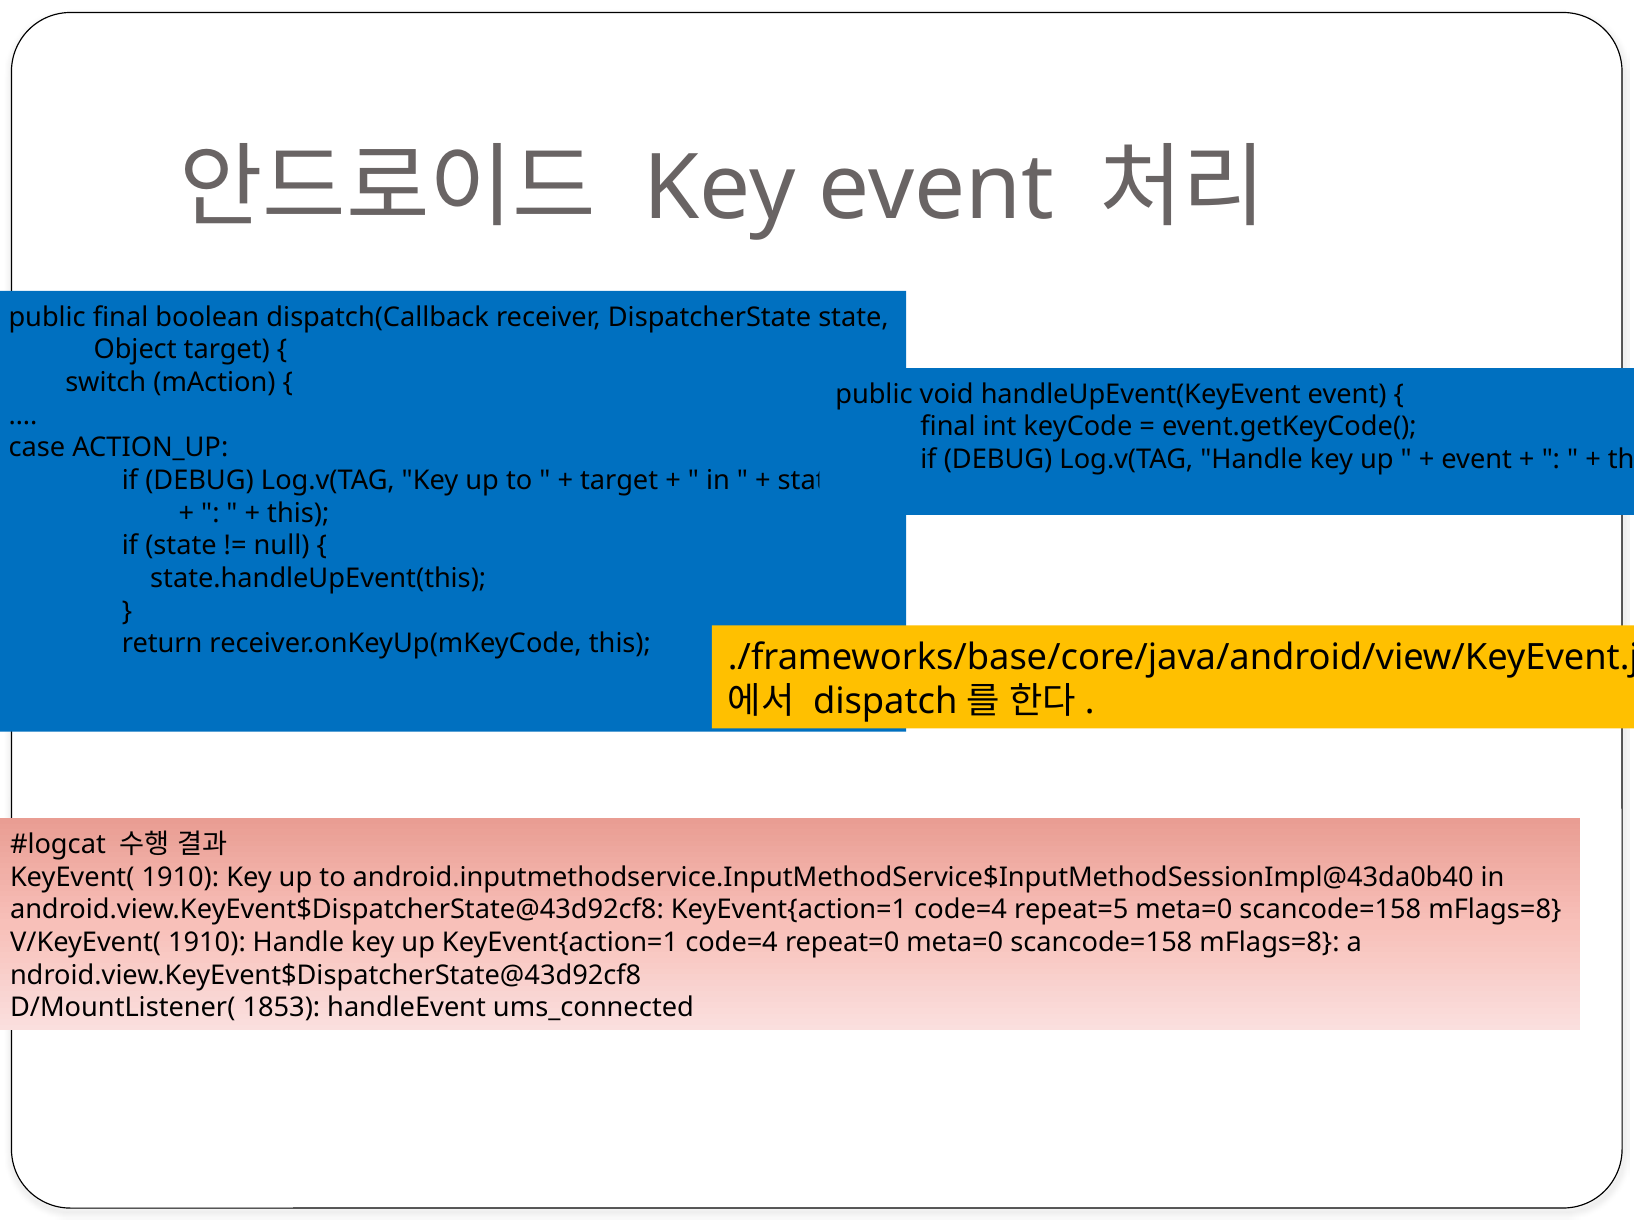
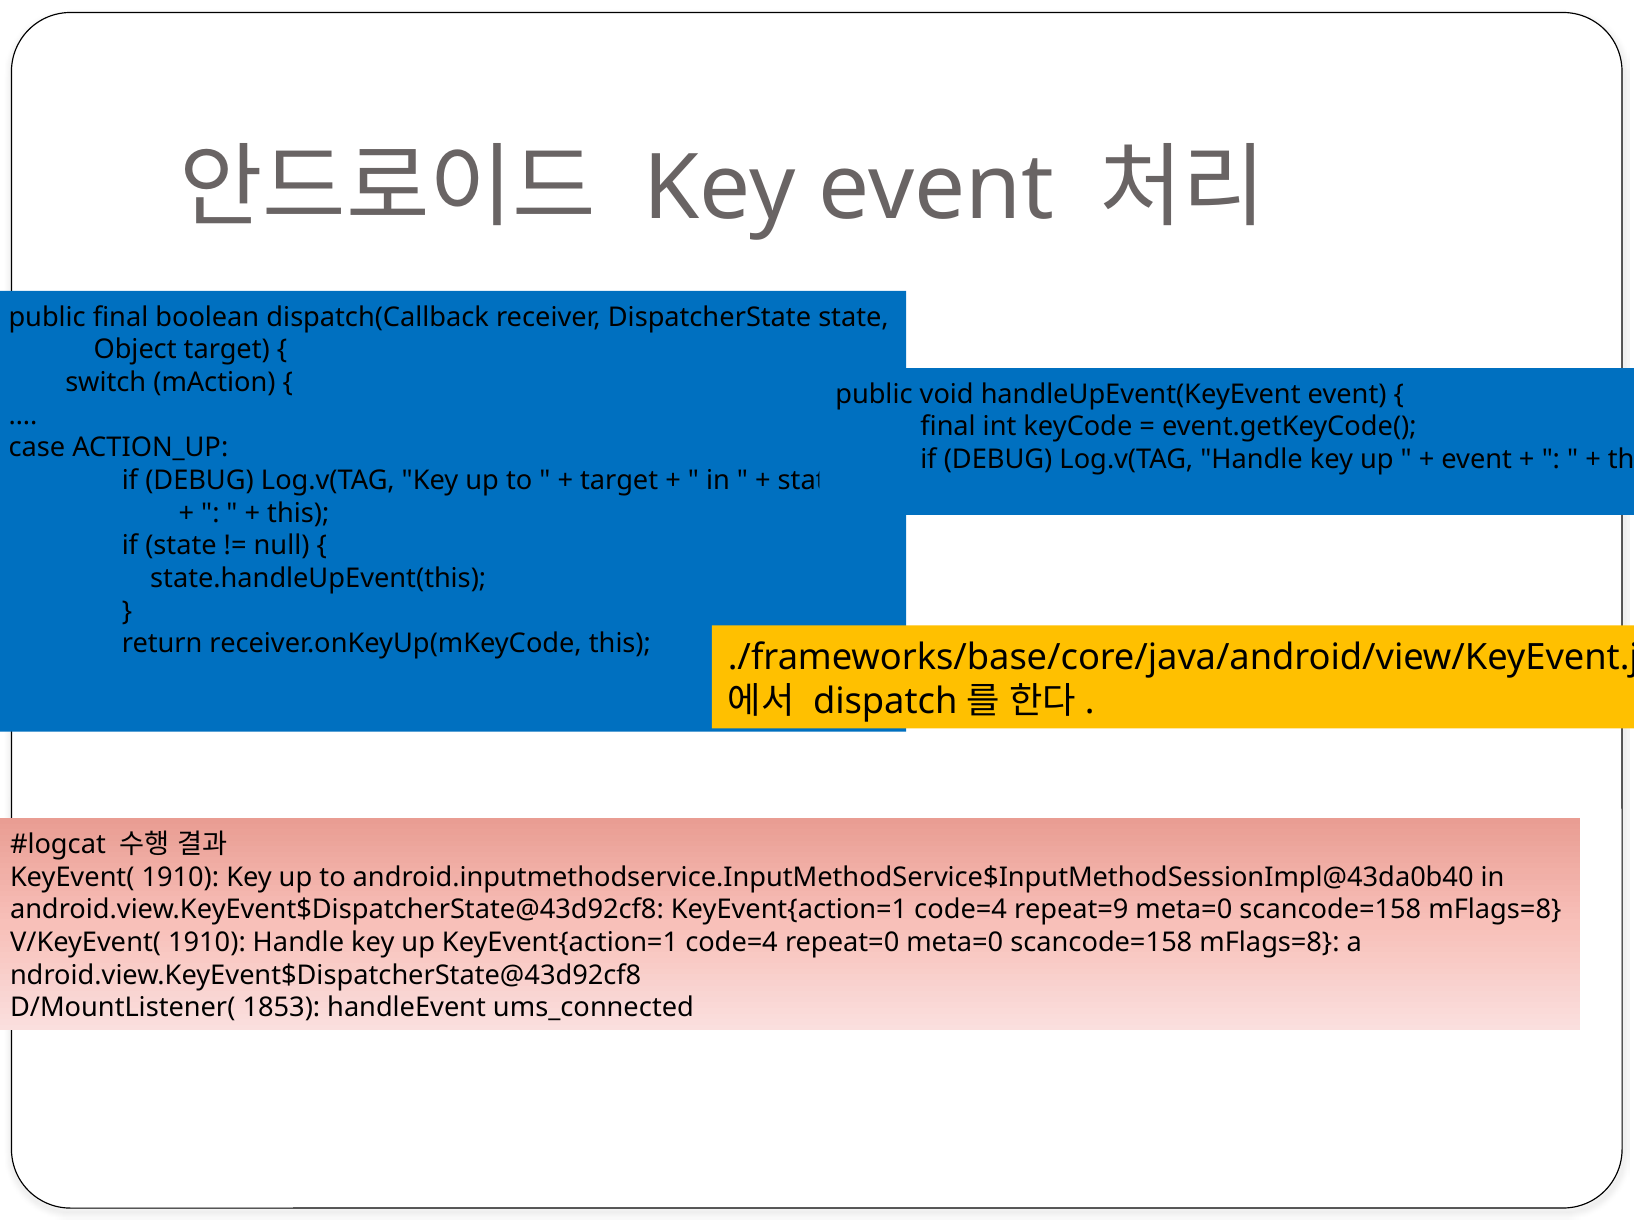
repeat=5: repeat=5 -> repeat=9
